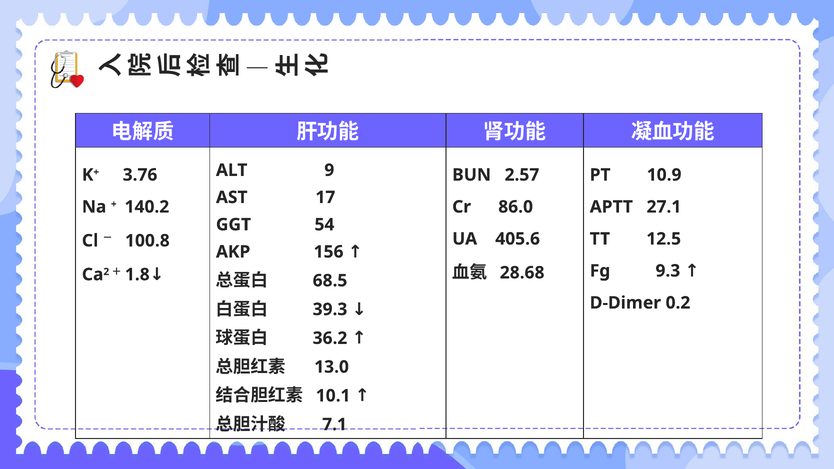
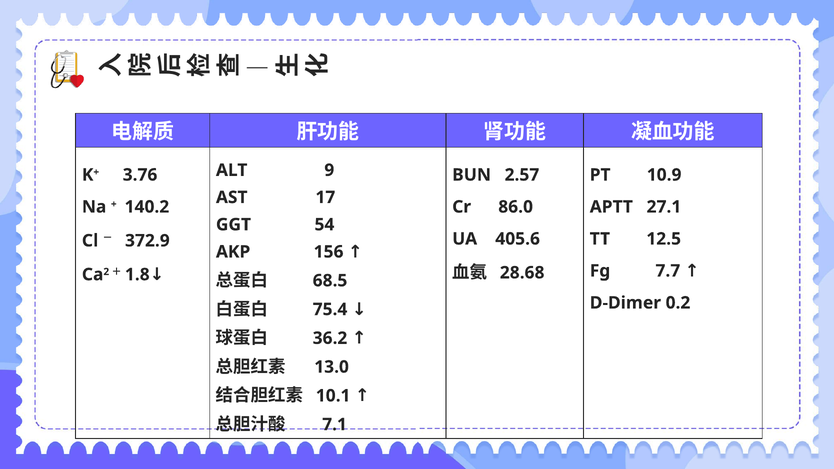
100.8: 100.8 -> 372.9
9.3: 9.3 -> 7.7
39.3: 39.3 -> 75.4
